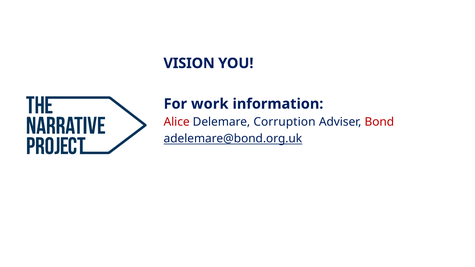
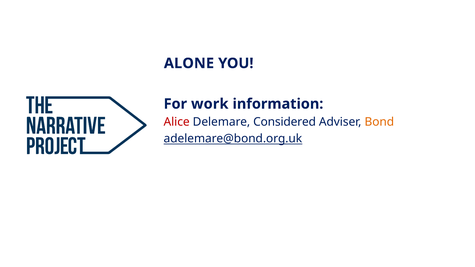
VISION: VISION -> ALONE
Corruption: Corruption -> Considered
Bond colour: red -> orange
